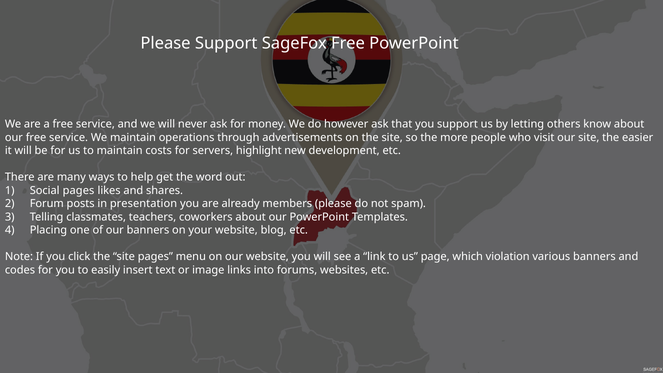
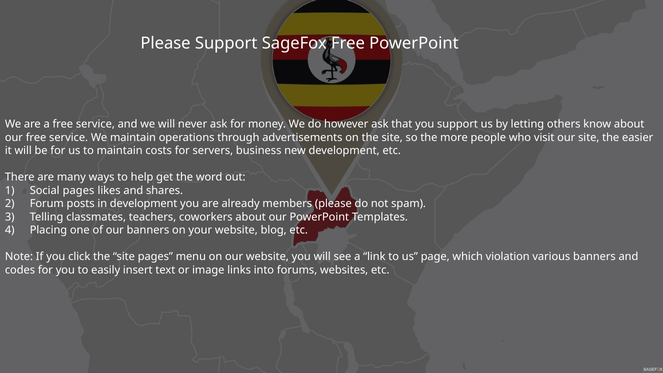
highlight: highlight -> business
in presentation: presentation -> development
